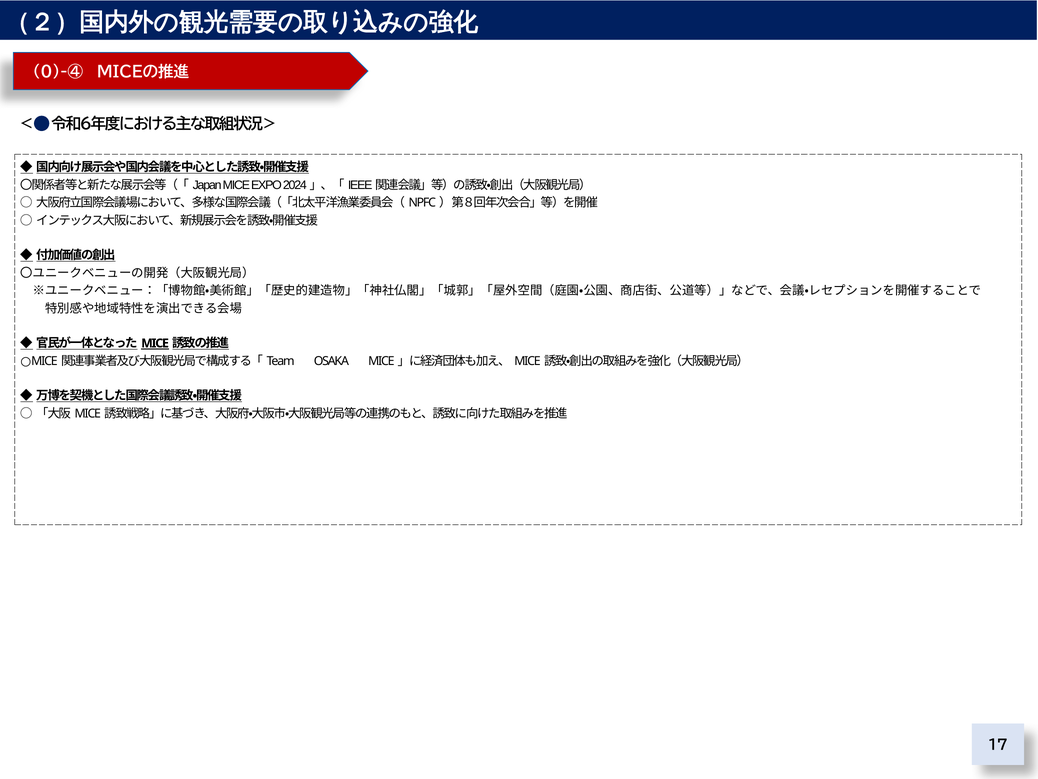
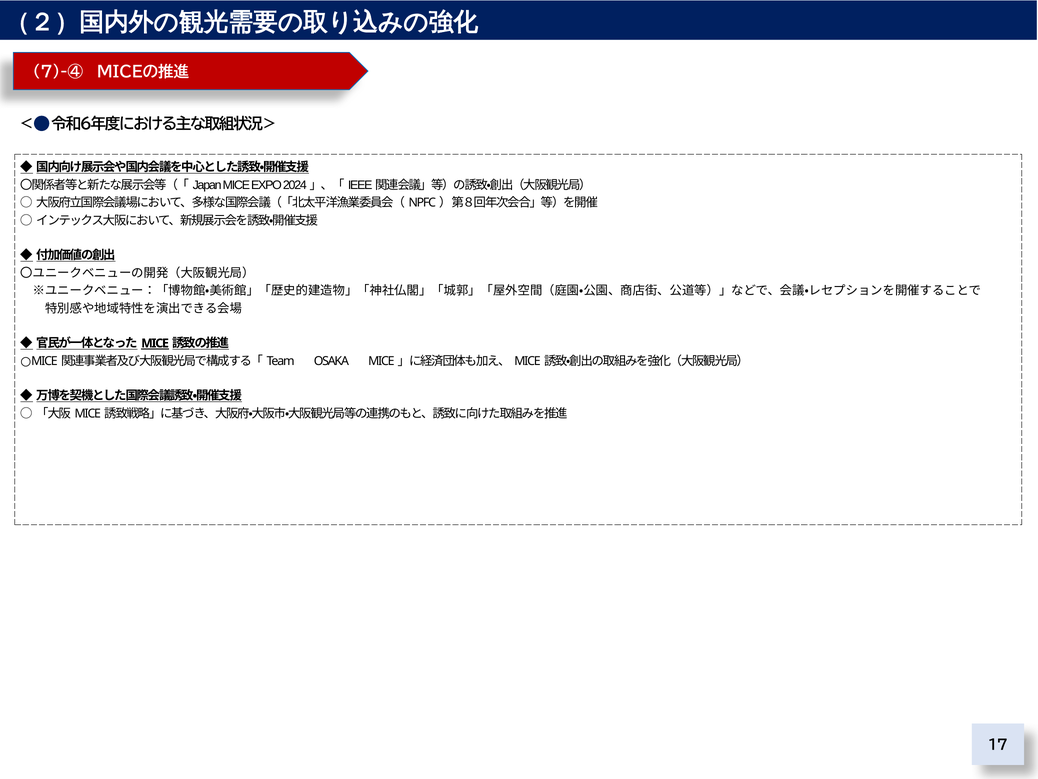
0)-④: 0)-④ -> 7)-④
